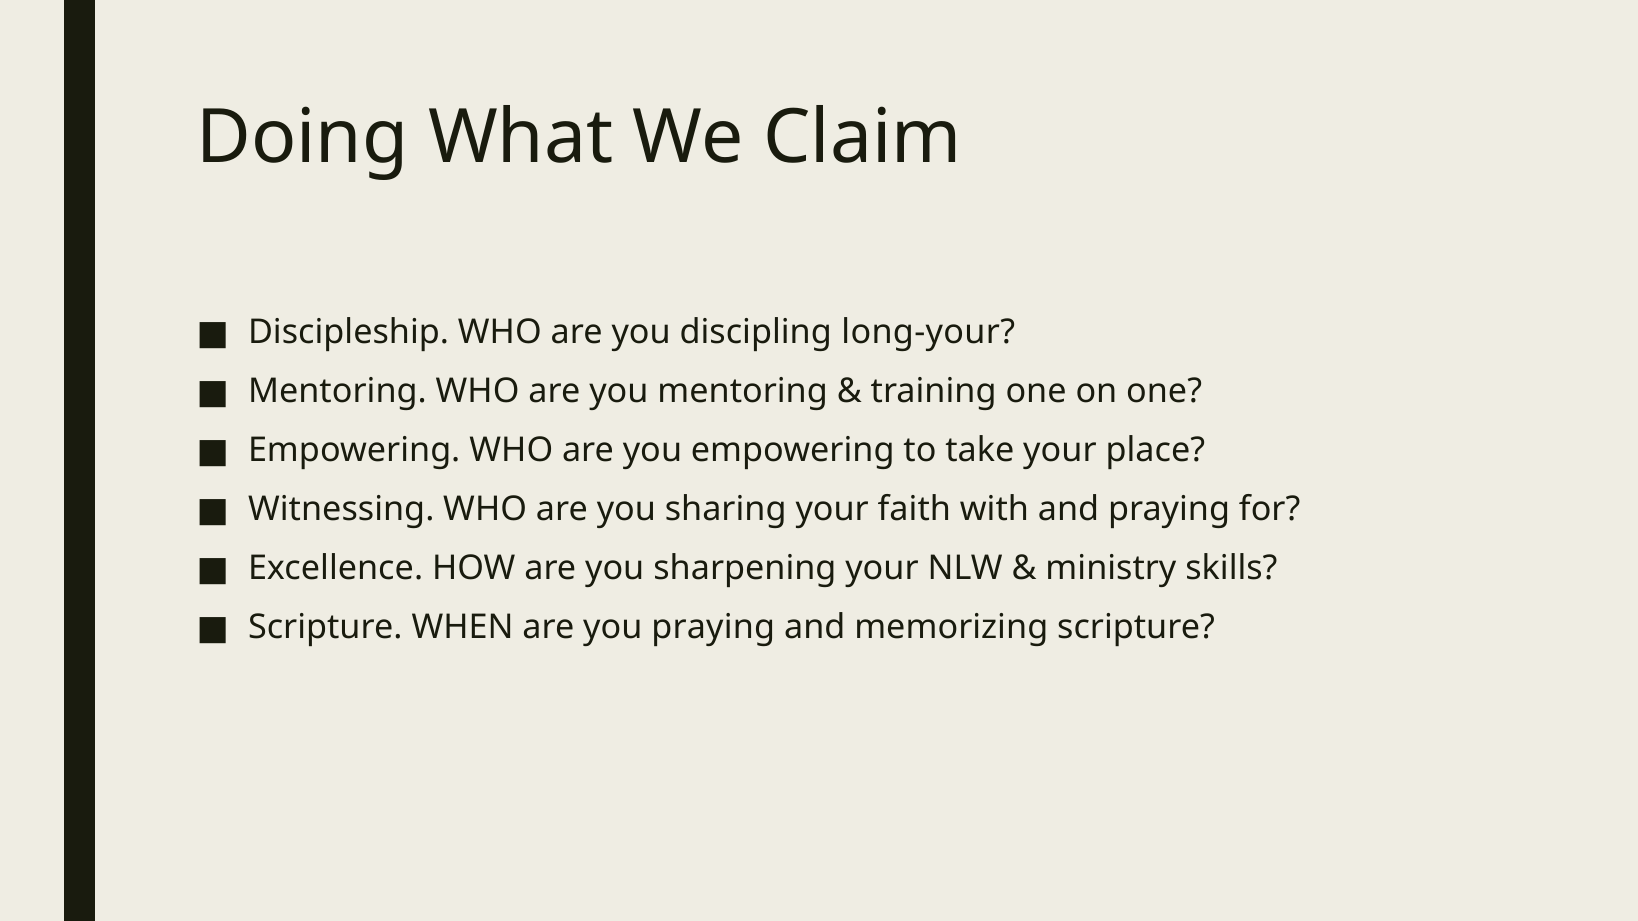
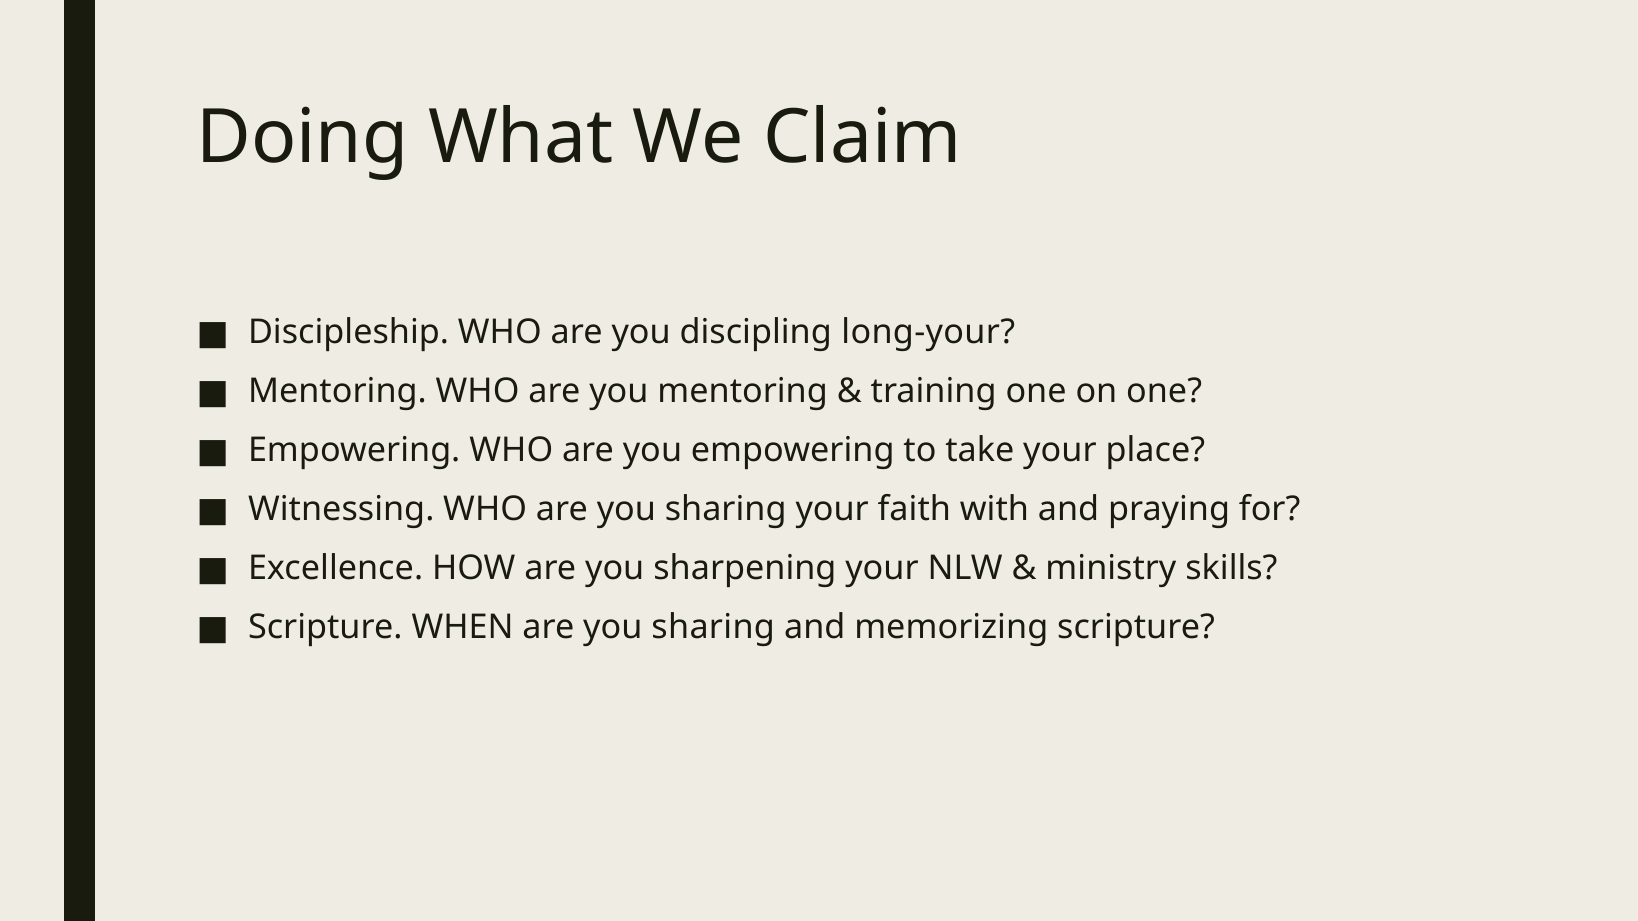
WHEN are you praying: praying -> sharing
